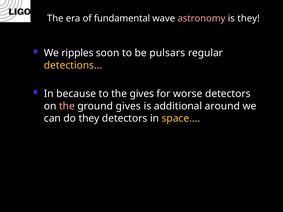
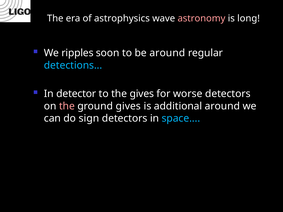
fundamental: fundamental -> astrophysics
is they: they -> long
be pulsars: pulsars -> around
detections colour: yellow -> light blue
because: because -> detector
do they: they -> sign
space colour: yellow -> light blue
